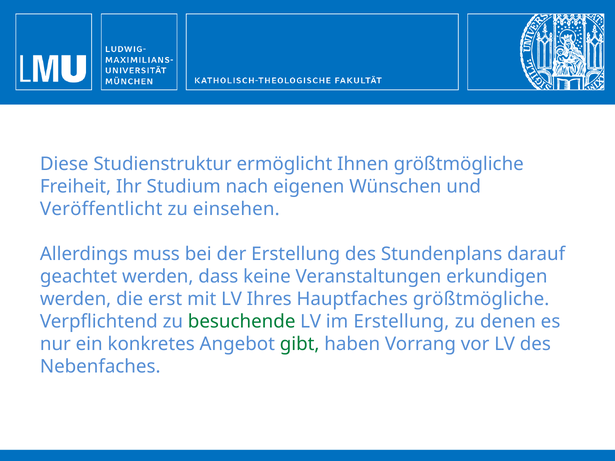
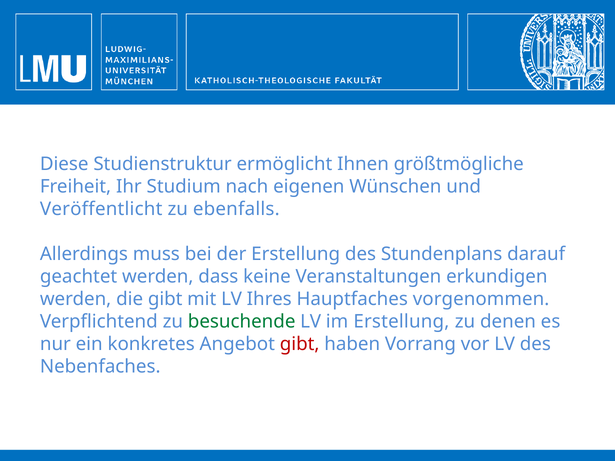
einsehen: einsehen -> ebenfalls
die erst: erst -> gibt
Hauptfaches größtmögliche: größtmögliche -> vorgenommen
gibt at (300, 344) colour: green -> red
